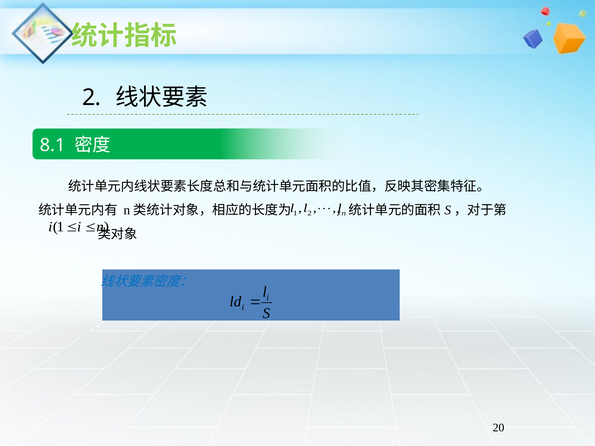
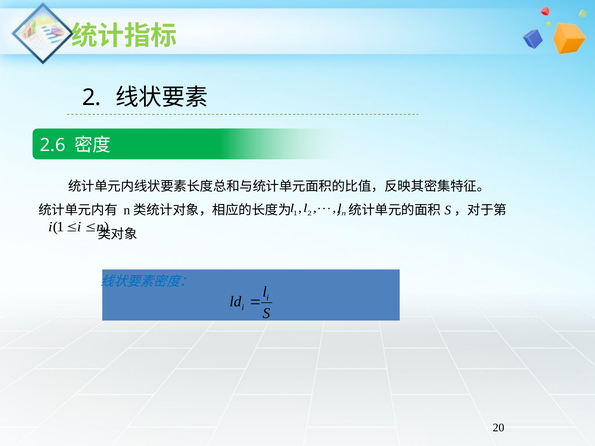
8.1: 8.1 -> 2.6
